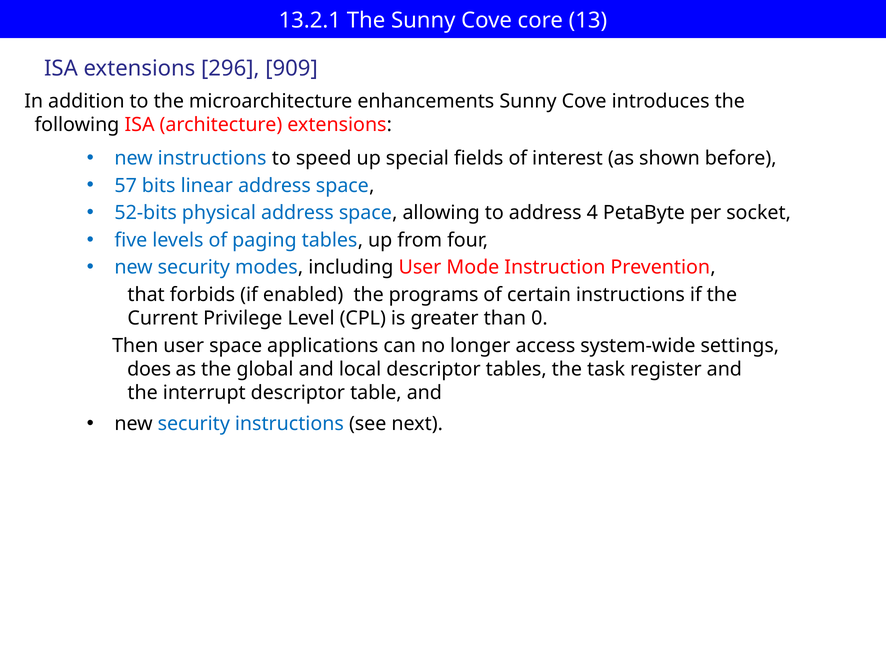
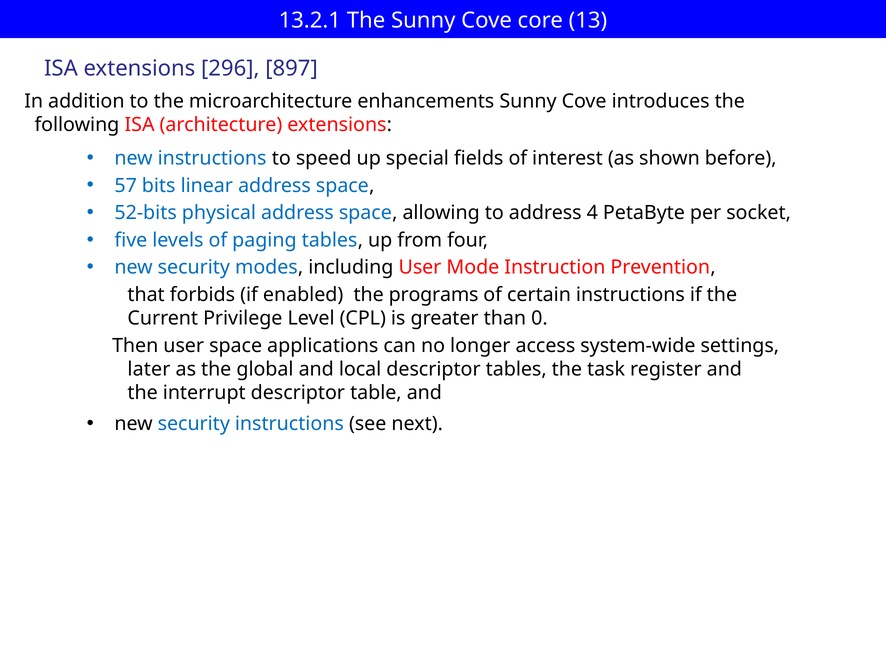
909: 909 -> 897
does: does -> later
